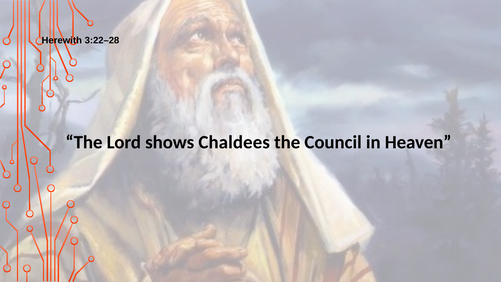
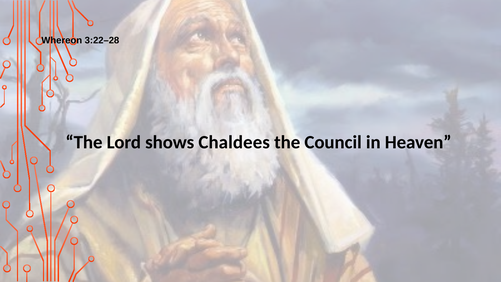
Herewith: Herewith -> Whereon
